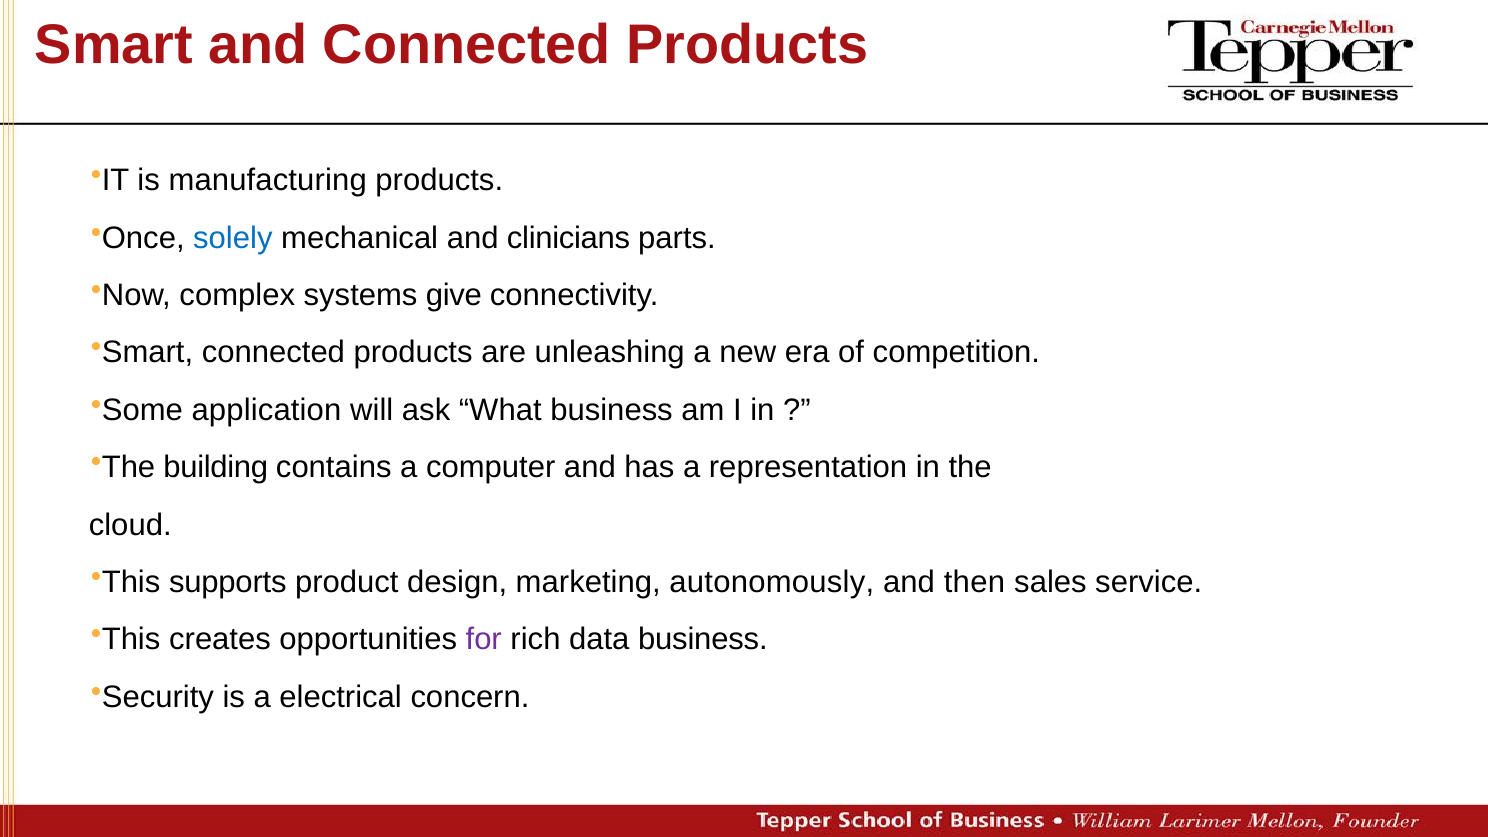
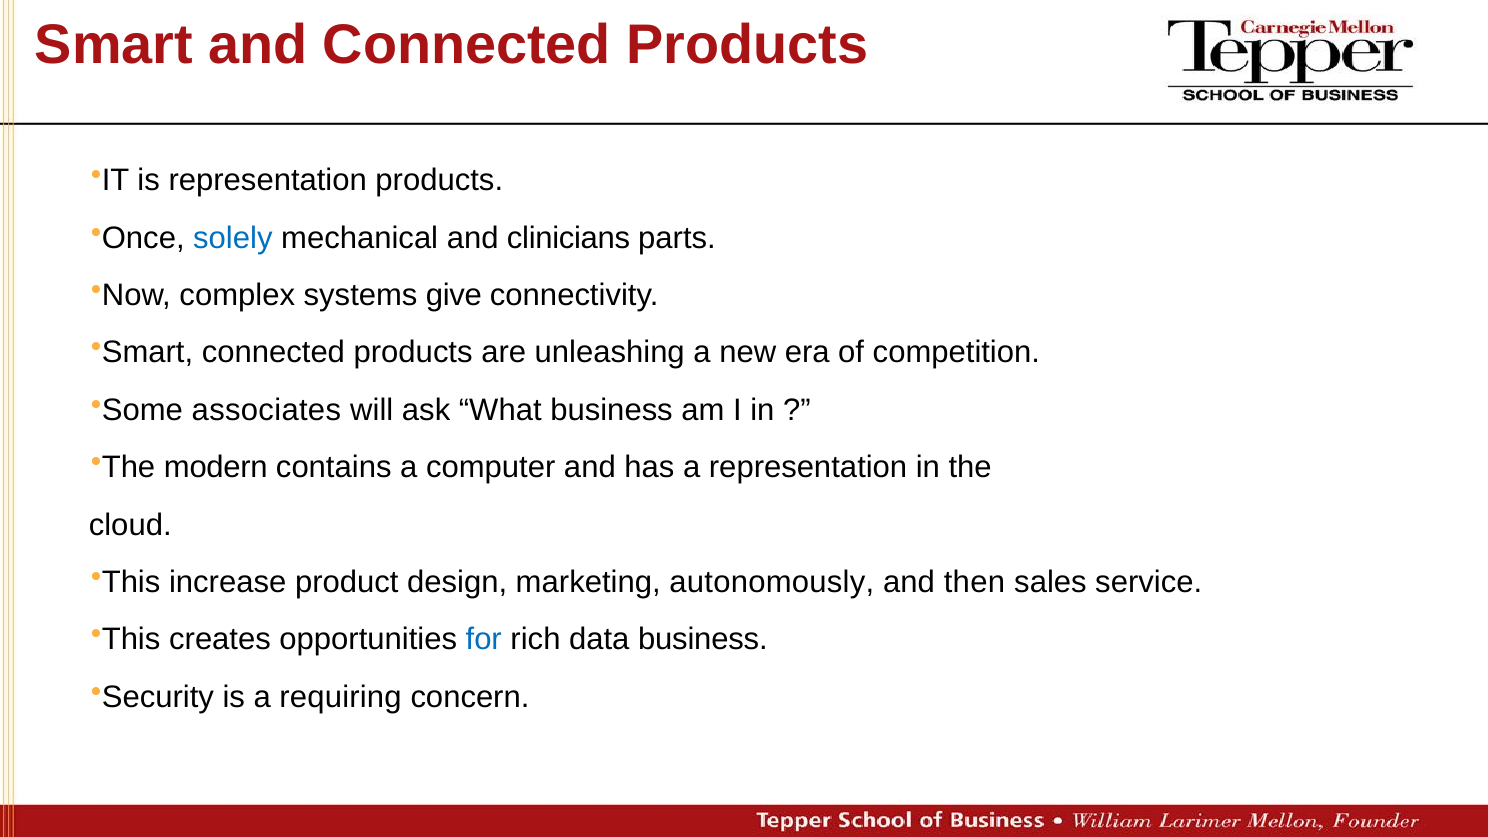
is manufacturing: manufacturing -> representation
application: application -> associates
building: building -> modern
supports: supports -> increase
for colour: purple -> blue
electrical: electrical -> requiring
